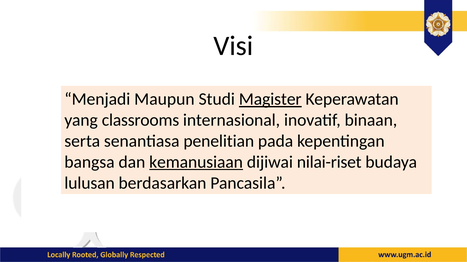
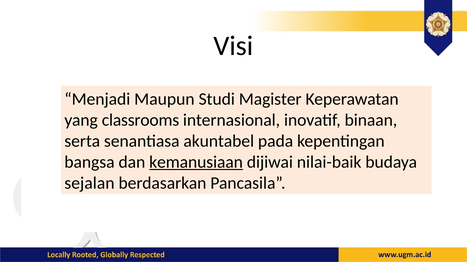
Magister underline: present -> none
penelitian: penelitian -> akuntabel
nilai-riset: nilai-riset -> nilai-baik
lulusan: lulusan -> sejalan
